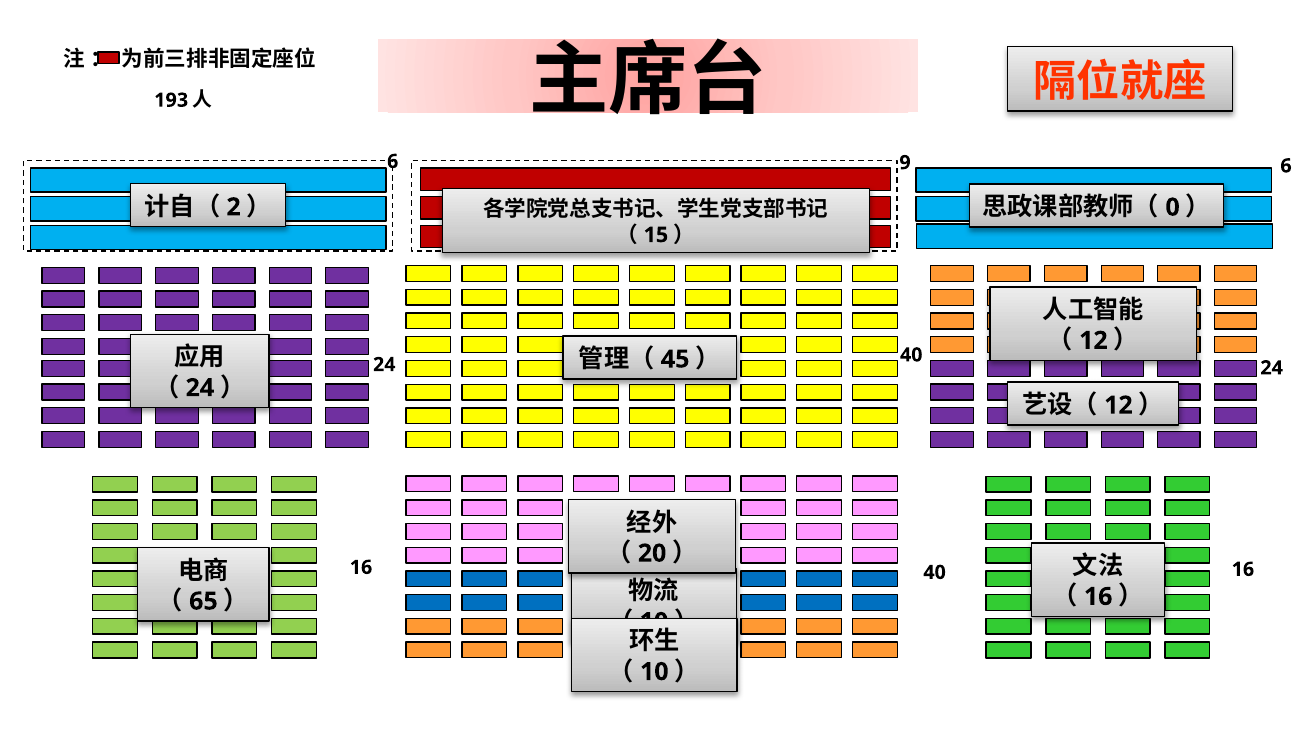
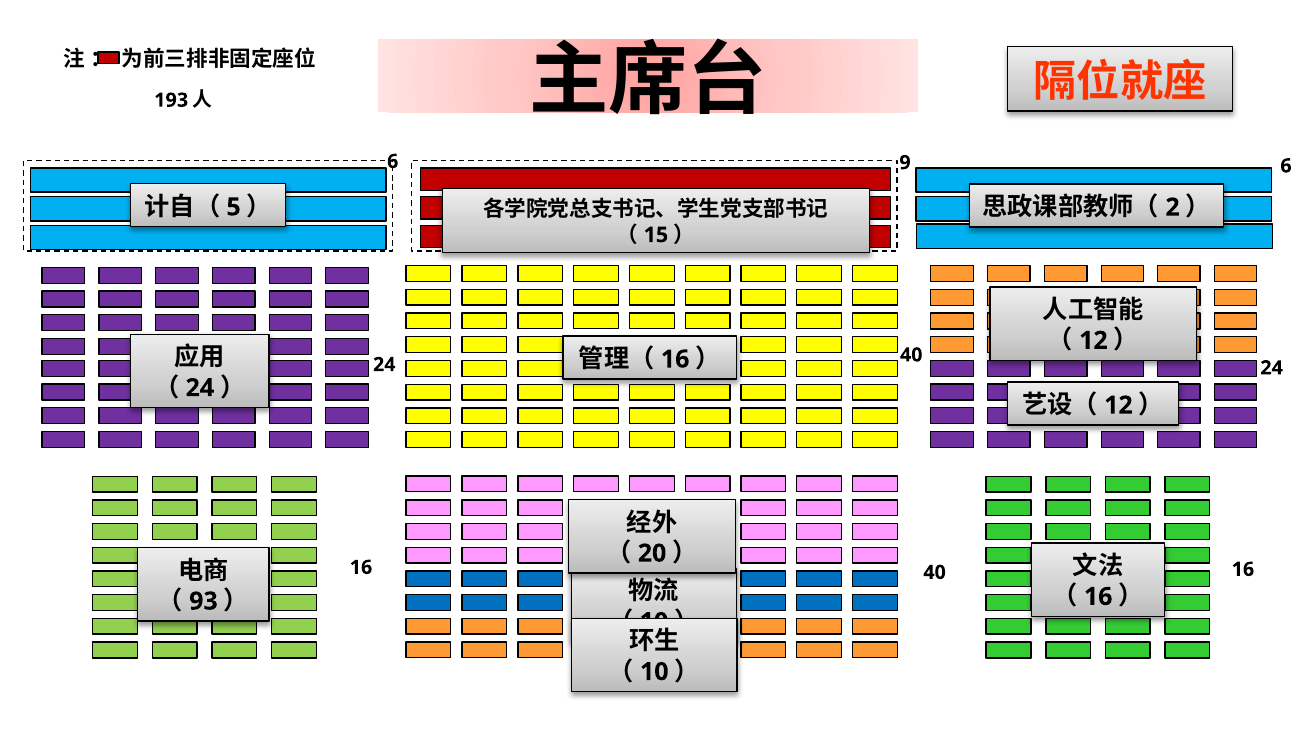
2: 2 -> 5
0: 0 -> 2
45 at (675, 359): 45 -> 16
65: 65 -> 93
